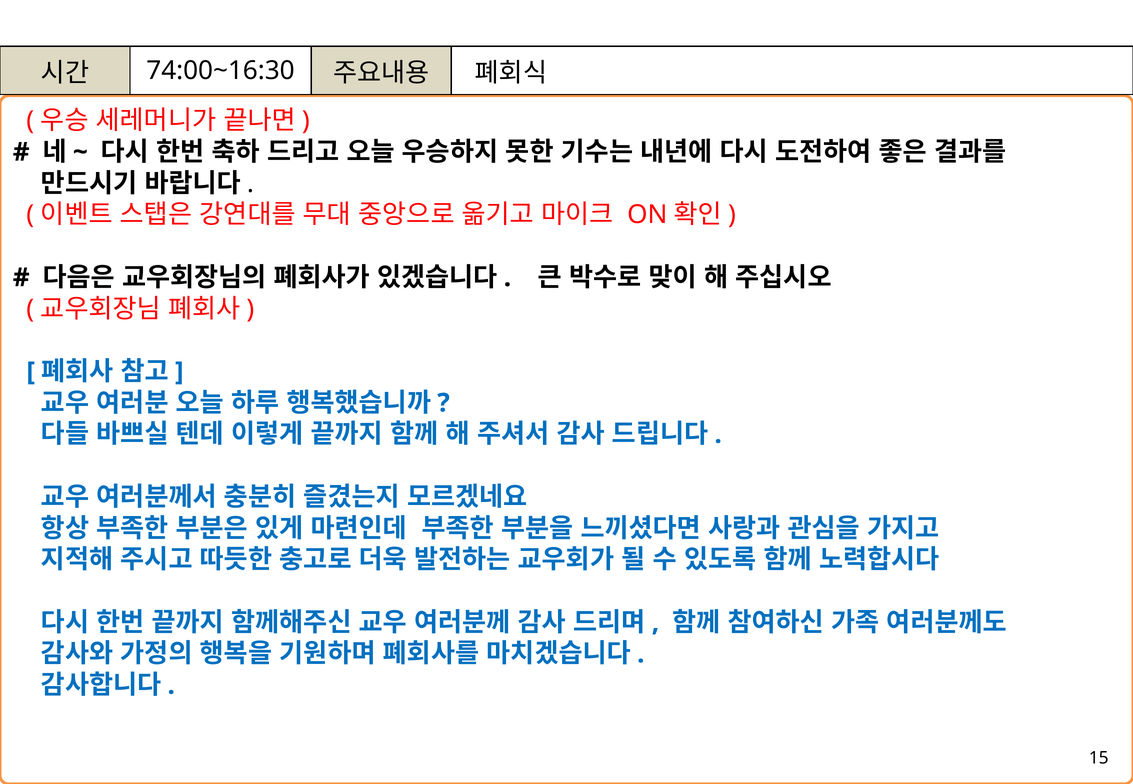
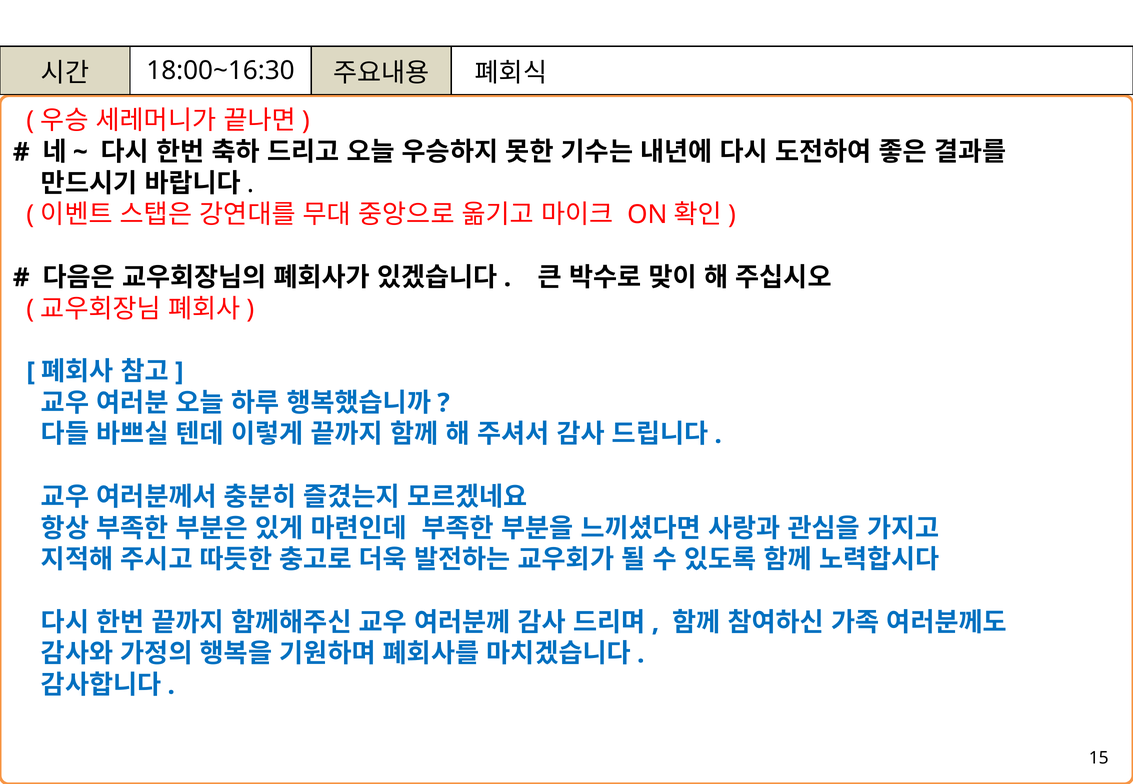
74:00~16:30: 74:00~16:30 -> 18:00~16:30
